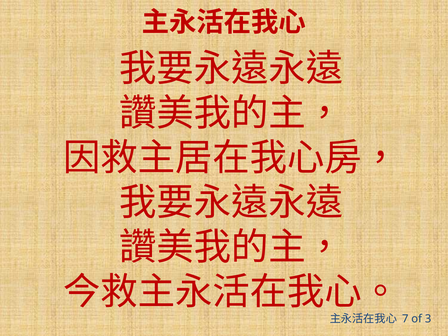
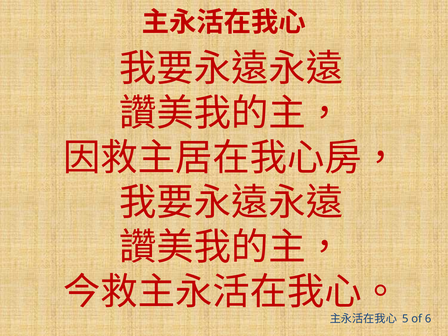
7: 7 -> 5
3: 3 -> 6
